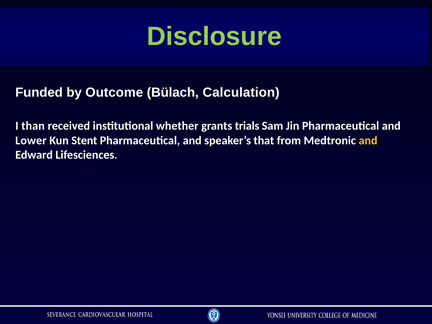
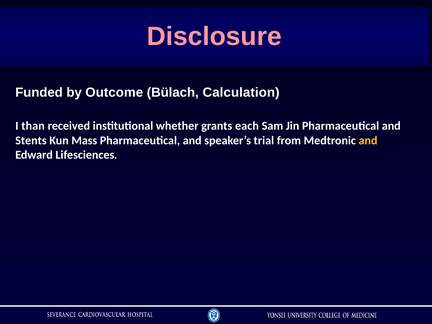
Disclosure colour: light green -> pink
trials: trials -> each
Lower: Lower -> Stents
Stent: Stent -> Mass
that: that -> trial
